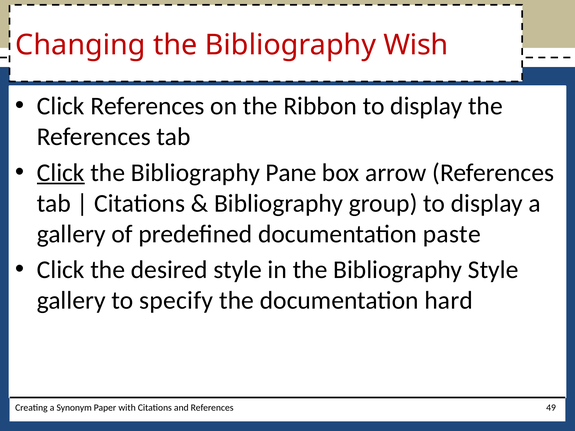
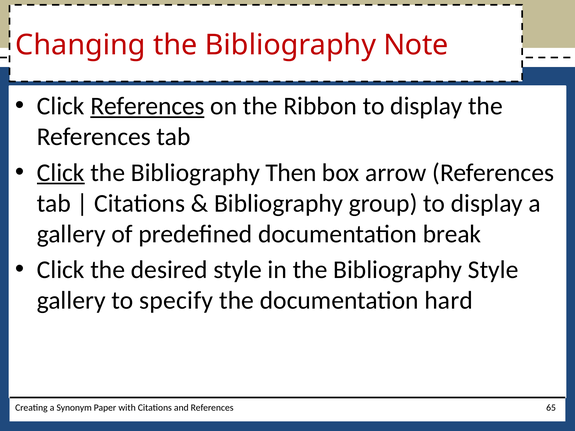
Wish: Wish -> Note
References at (148, 106) underline: none -> present
Pane: Pane -> Then
paste: paste -> break
49: 49 -> 65
